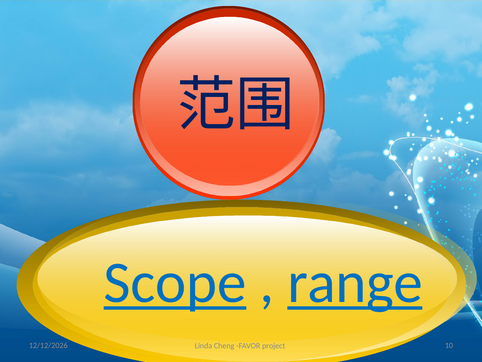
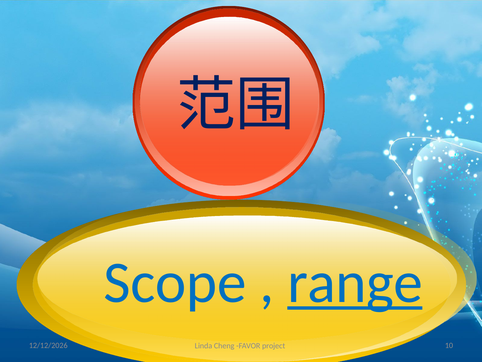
Scope underline: present -> none
